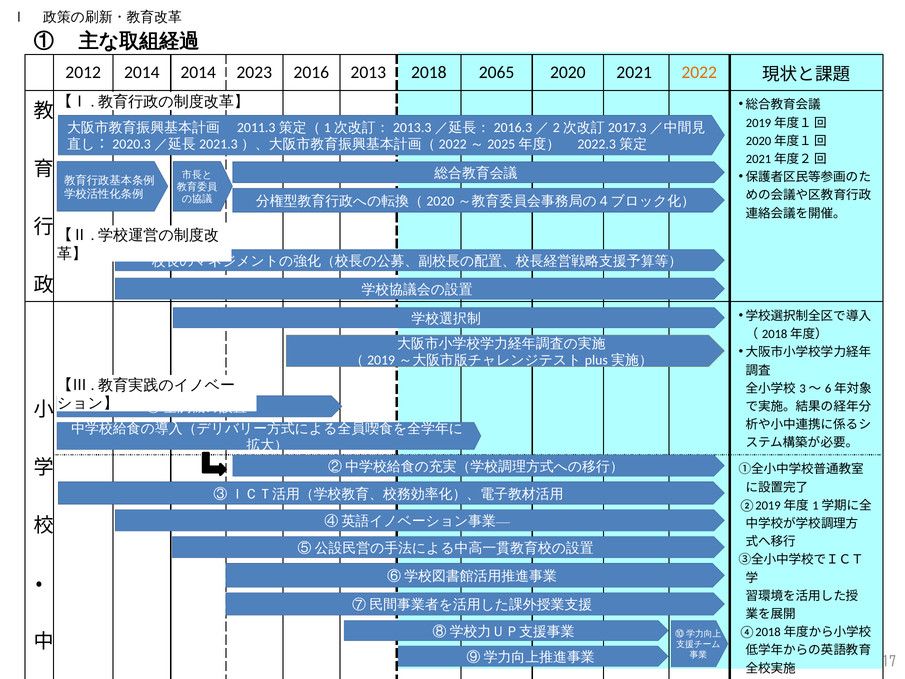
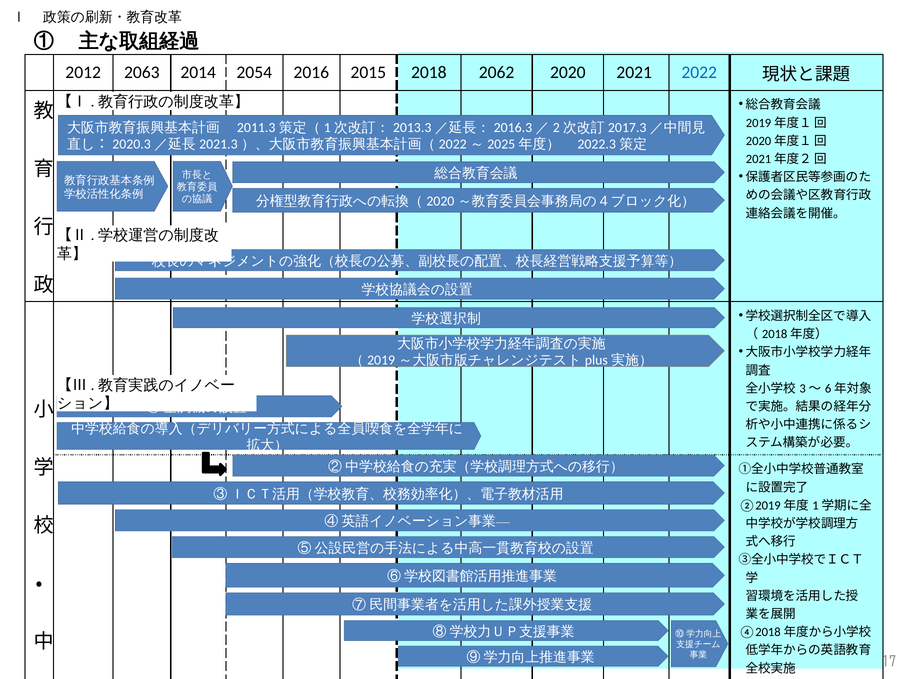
2012 2014: 2014 -> 2063
2023: 2023 -> 2054
2013: 2013 -> 2015
2065: 2065 -> 2062
2022 colour: orange -> blue
